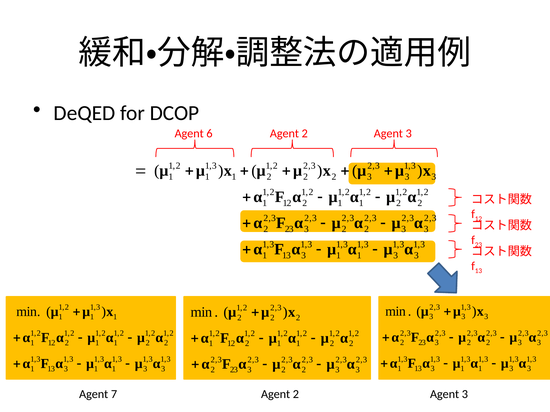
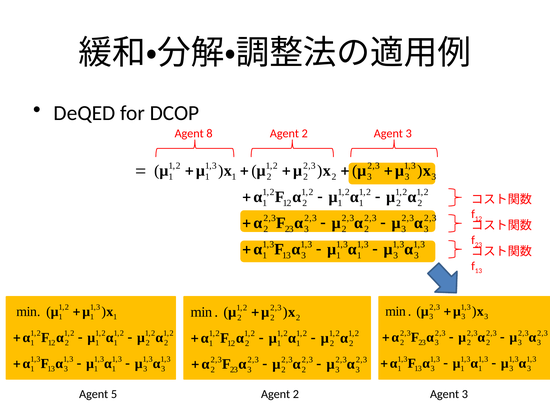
6: 6 -> 8
7: 7 -> 5
